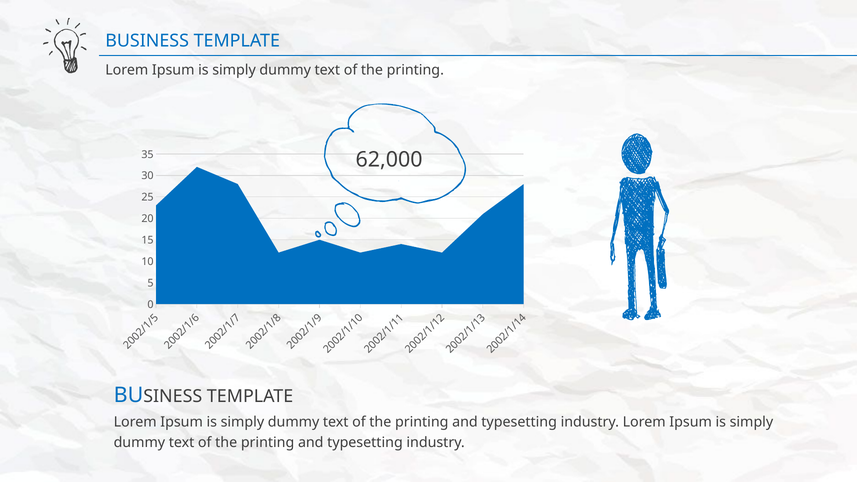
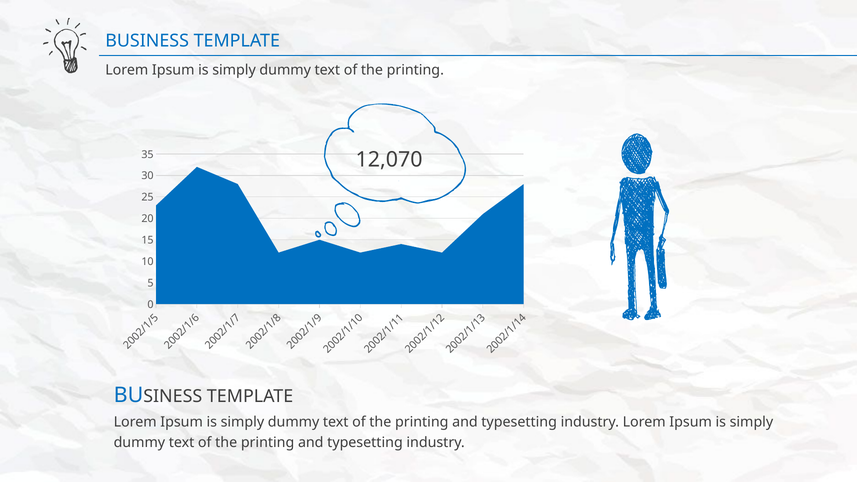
62,000: 62,000 -> 12,070
